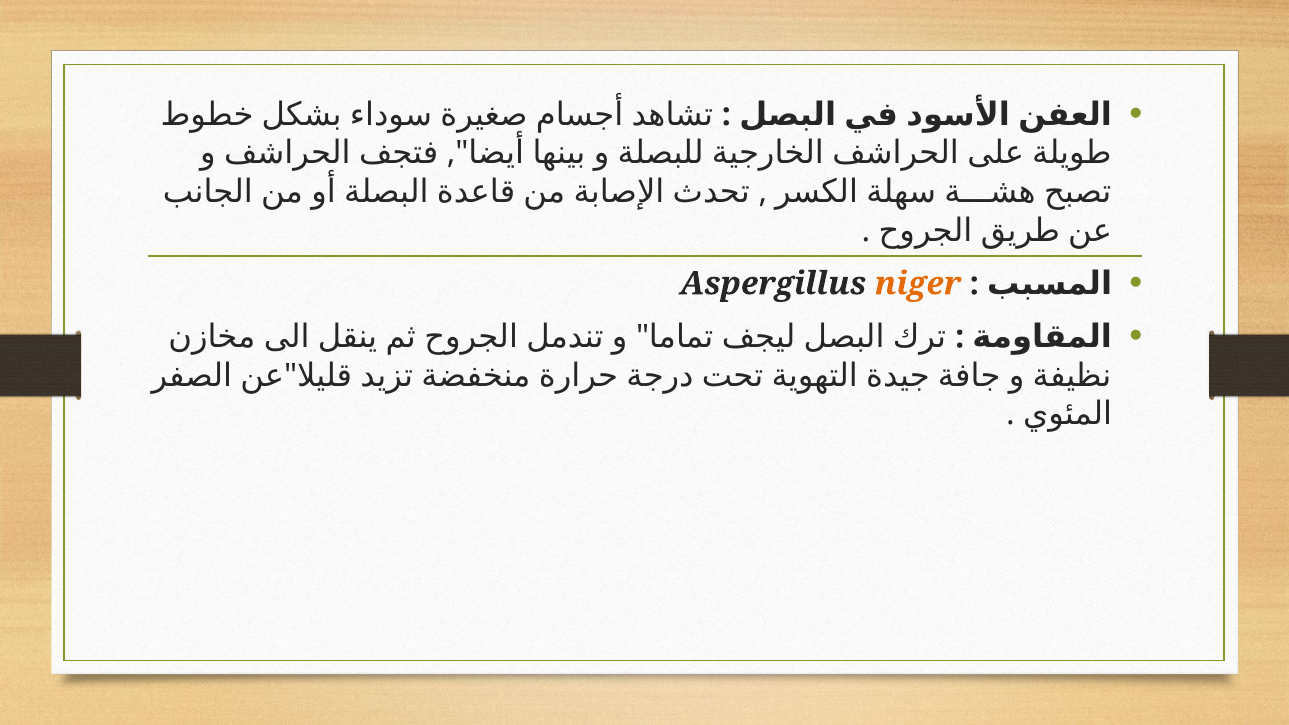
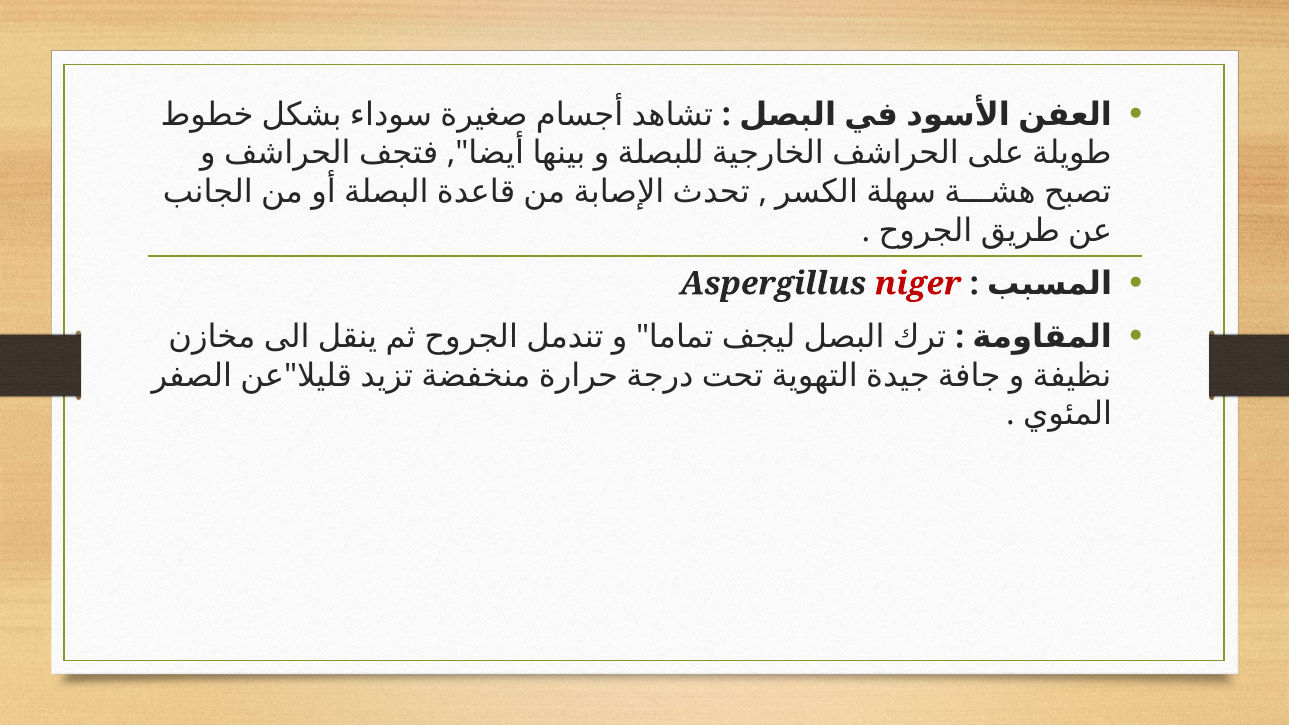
niger colour: orange -> red
